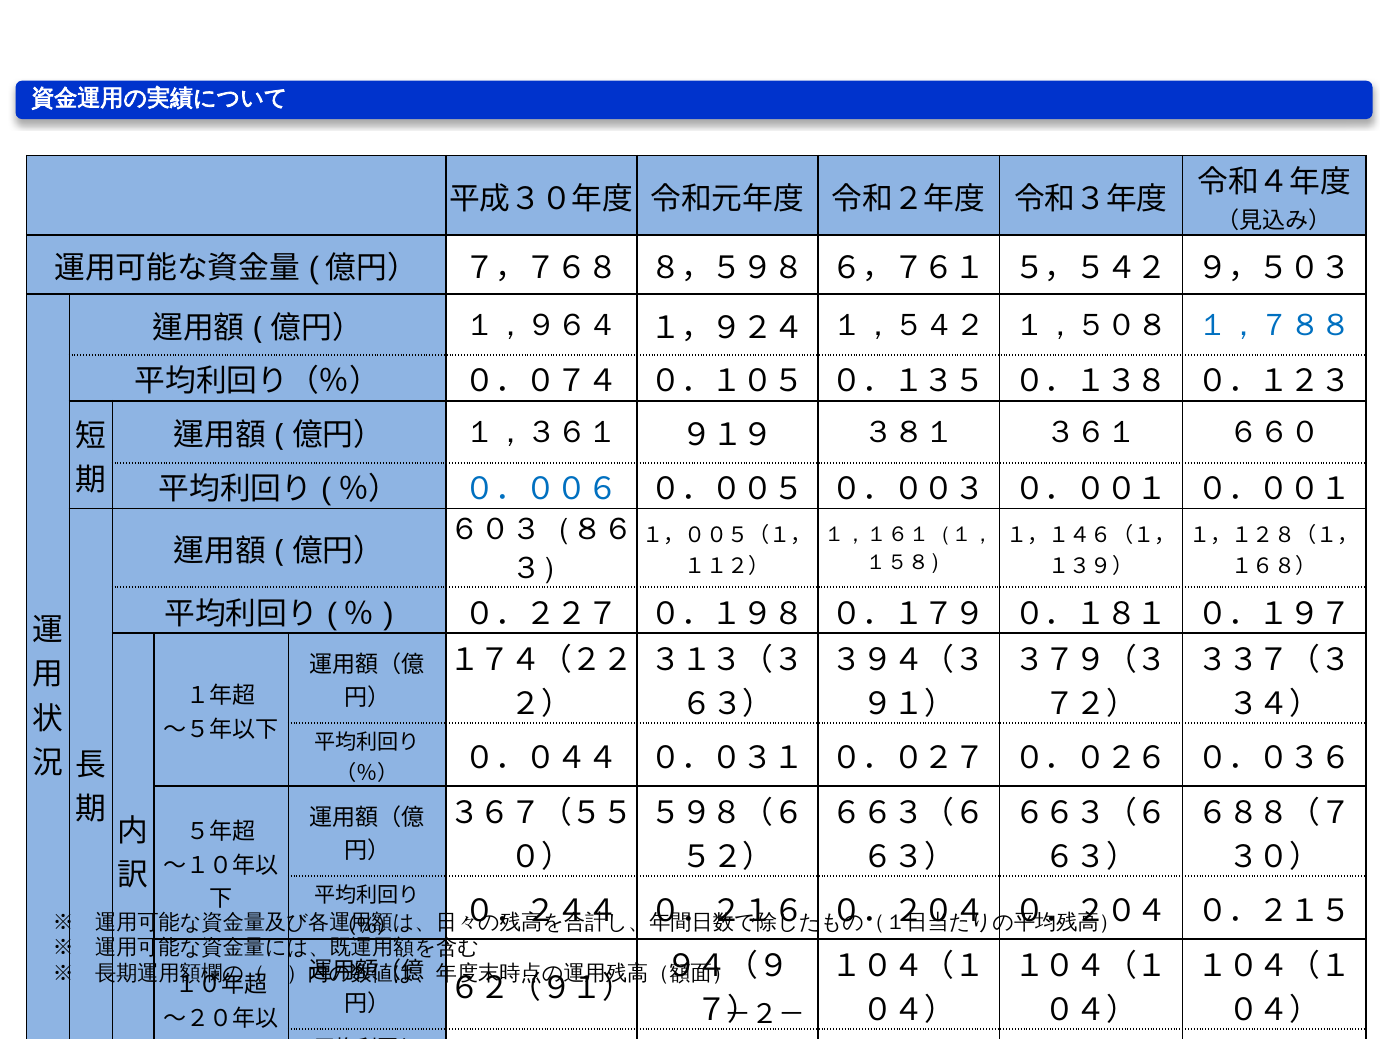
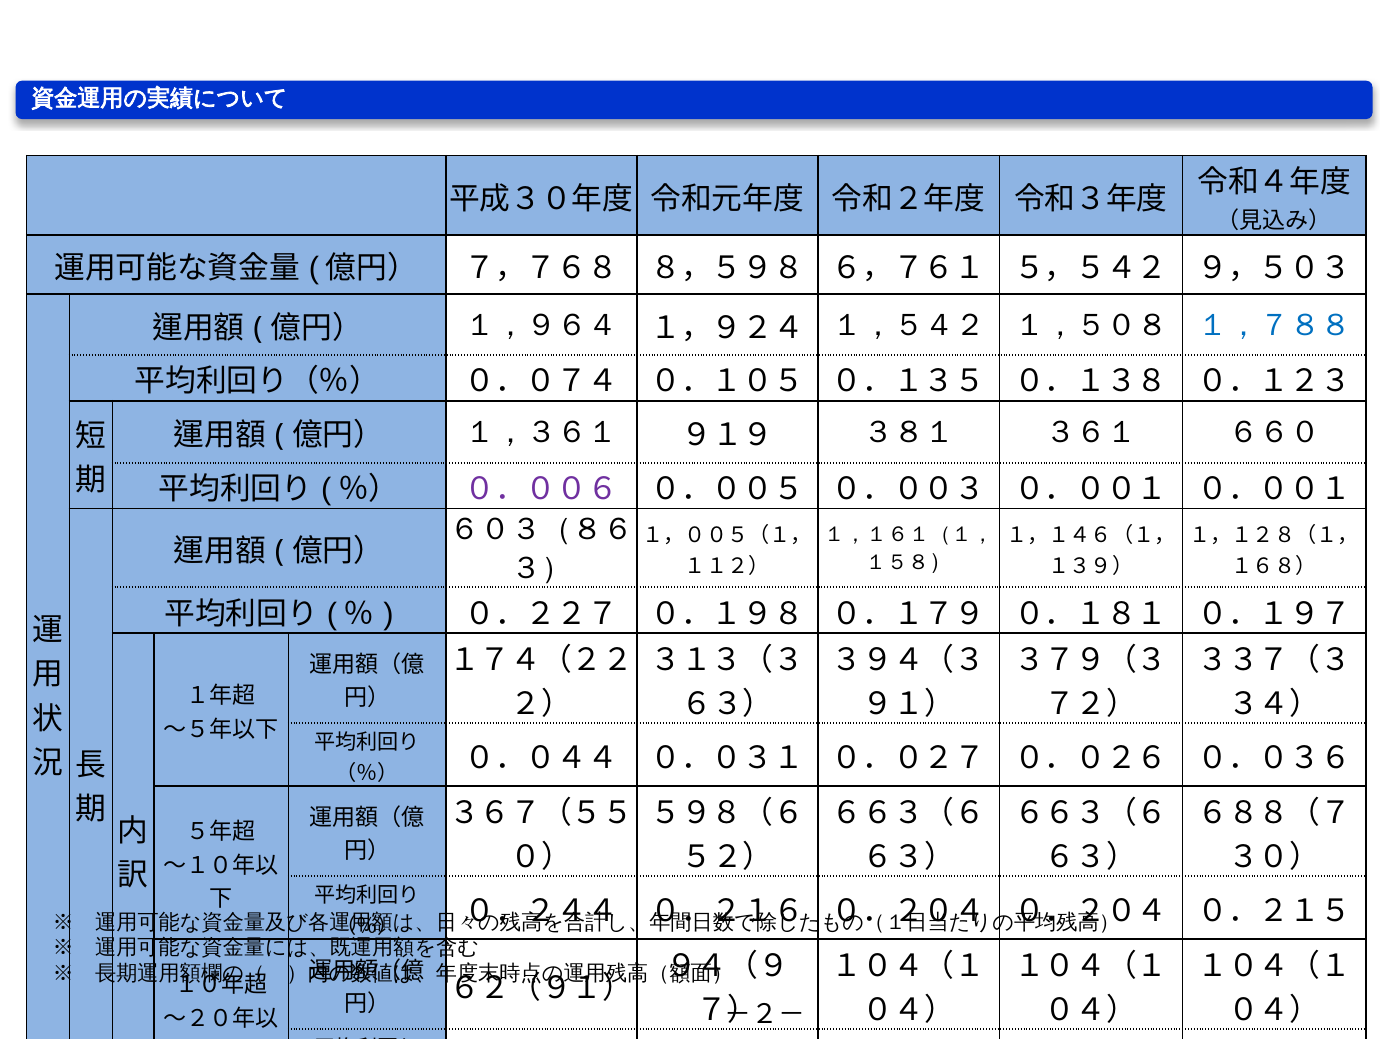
０．００６ colour: blue -> purple
